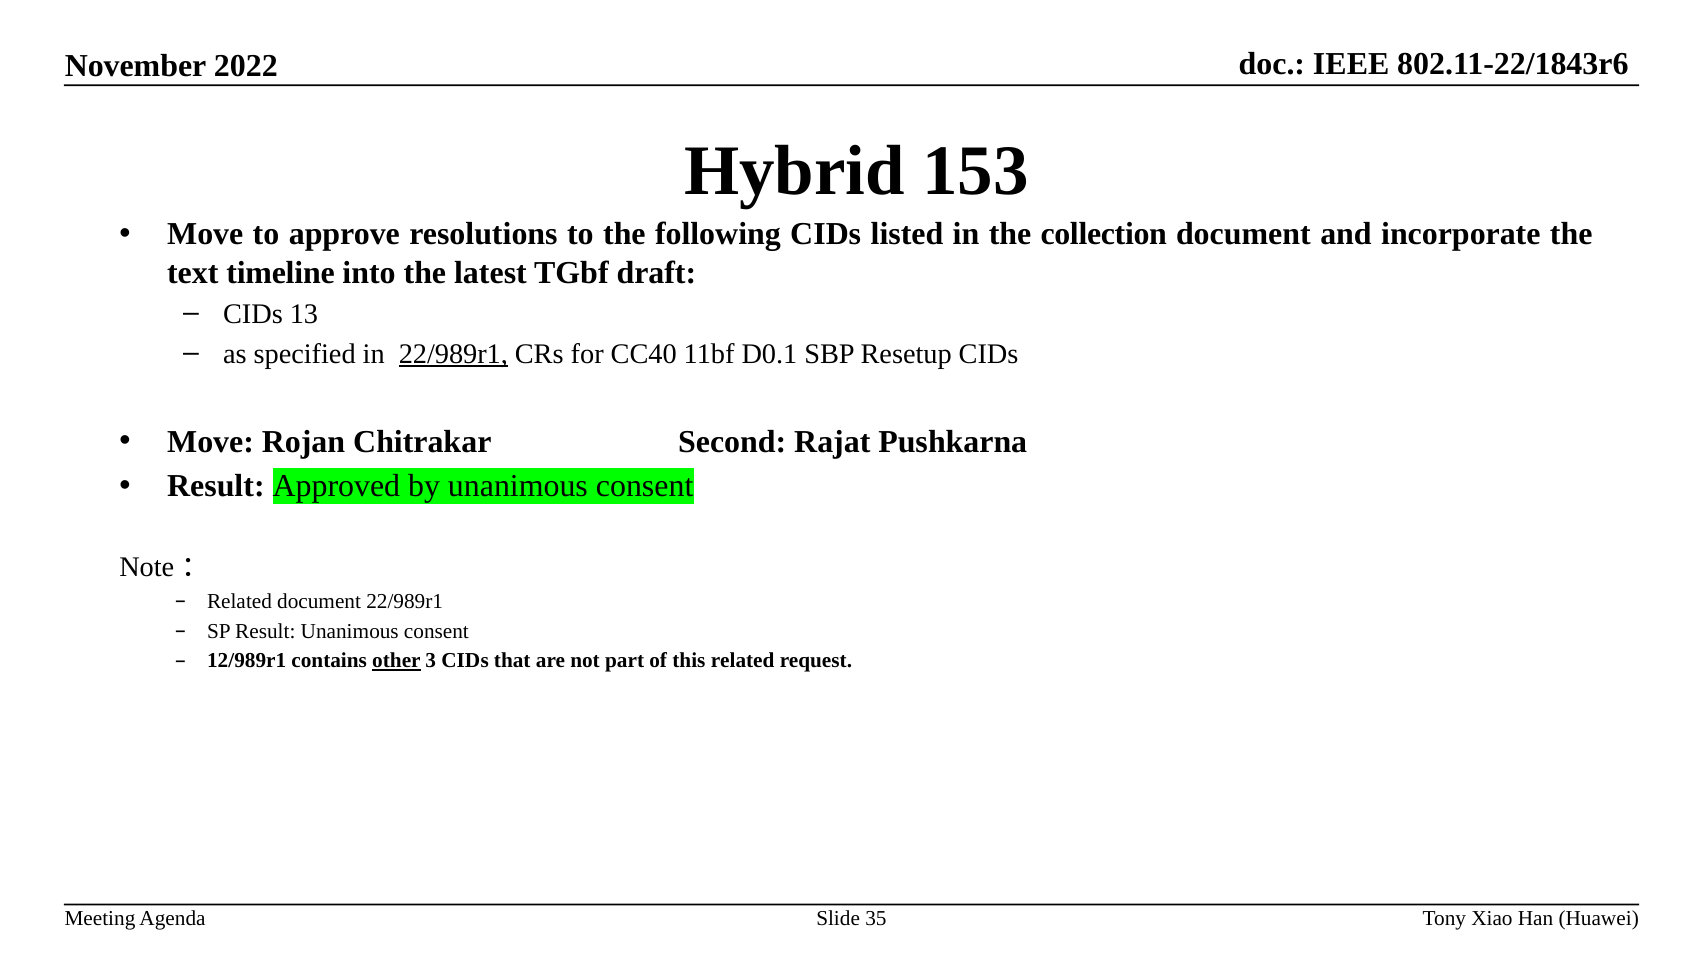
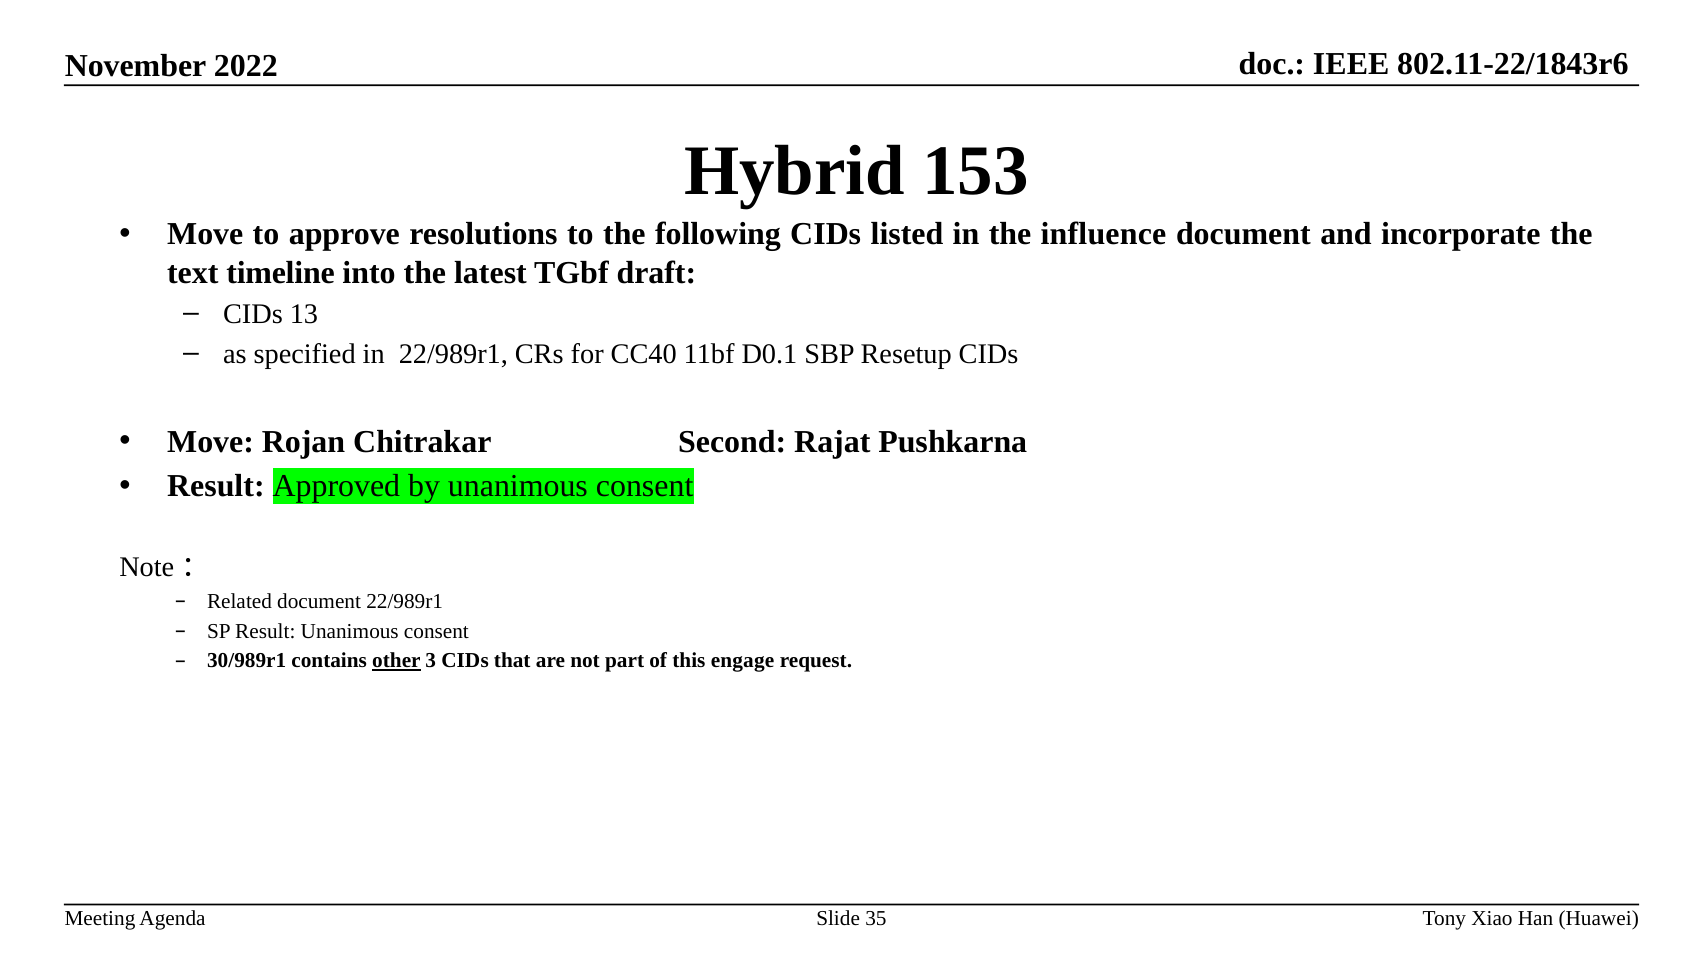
collection: collection -> influence
22/989r1 at (453, 354) underline: present -> none
12/989r1: 12/989r1 -> 30/989r1
this related: related -> engage
